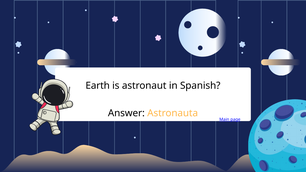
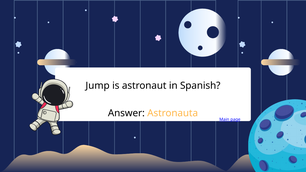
Earth: Earth -> Jump
